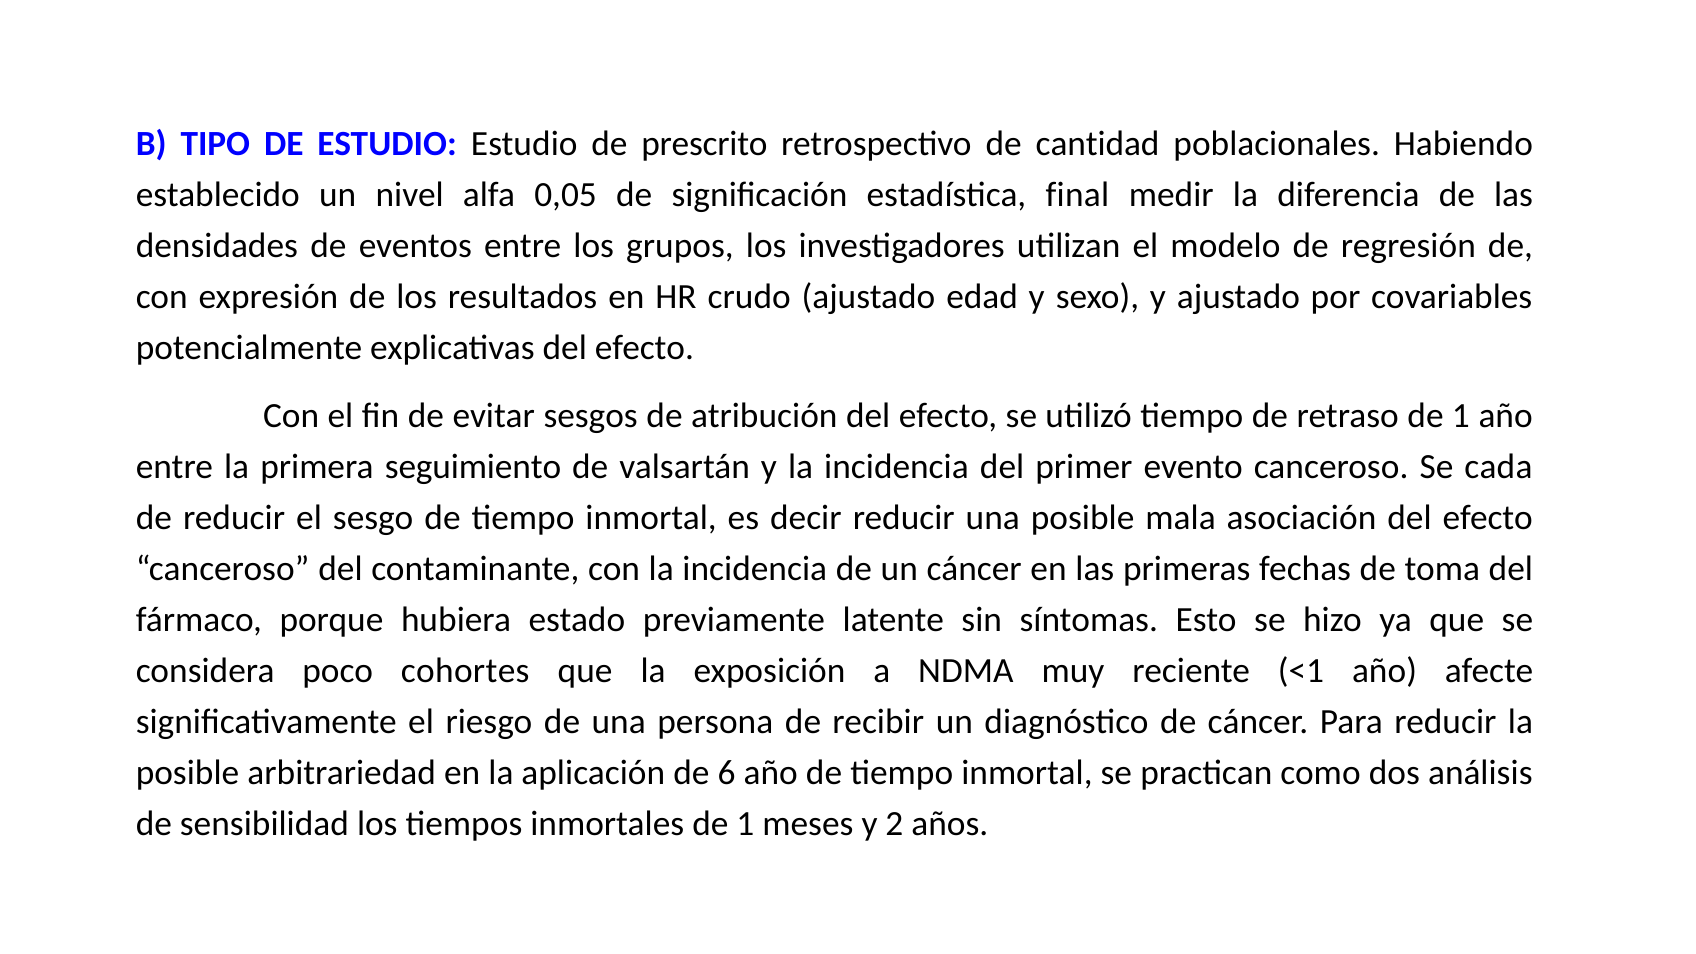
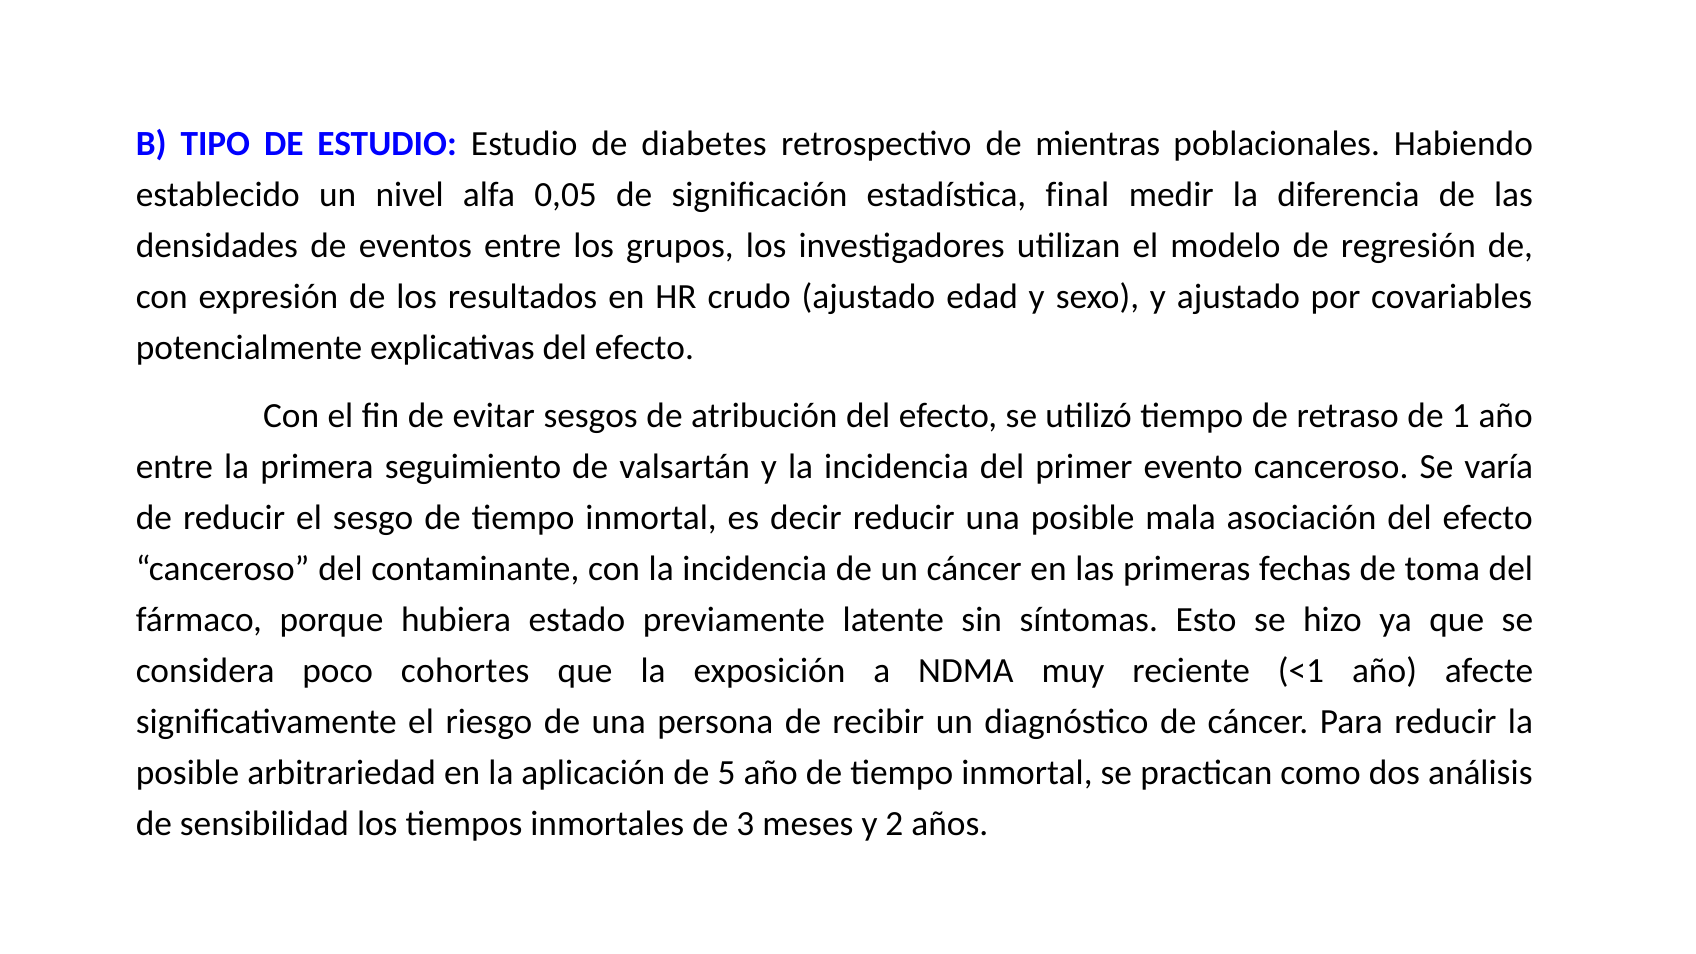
prescrito: prescrito -> diabetes
cantidad: cantidad -> mientras
cada: cada -> varía
6: 6 -> 5
inmortales de 1: 1 -> 3
